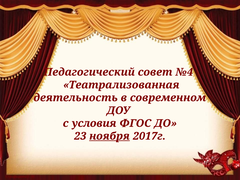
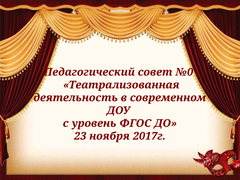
№4: №4 -> №0
условия: условия -> уровень
ноября underline: present -> none
